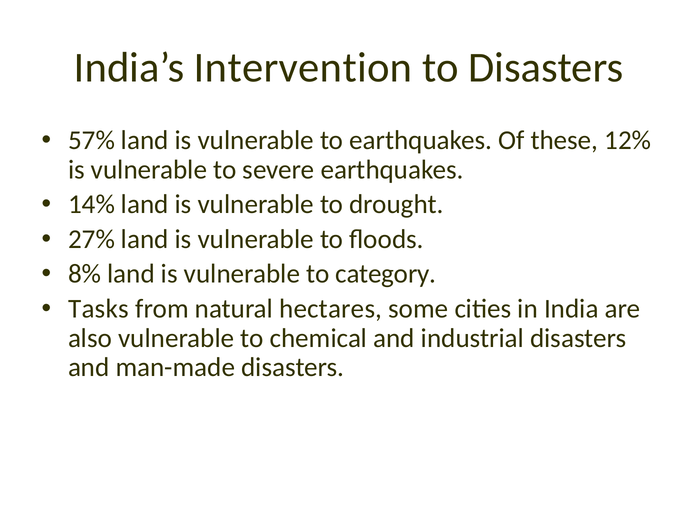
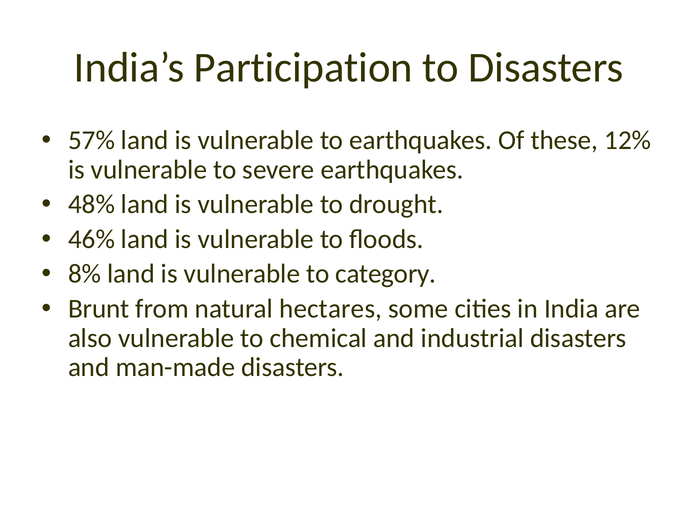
Intervention: Intervention -> Participation
14%: 14% -> 48%
27%: 27% -> 46%
Tasks: Tasks -> Brunt
